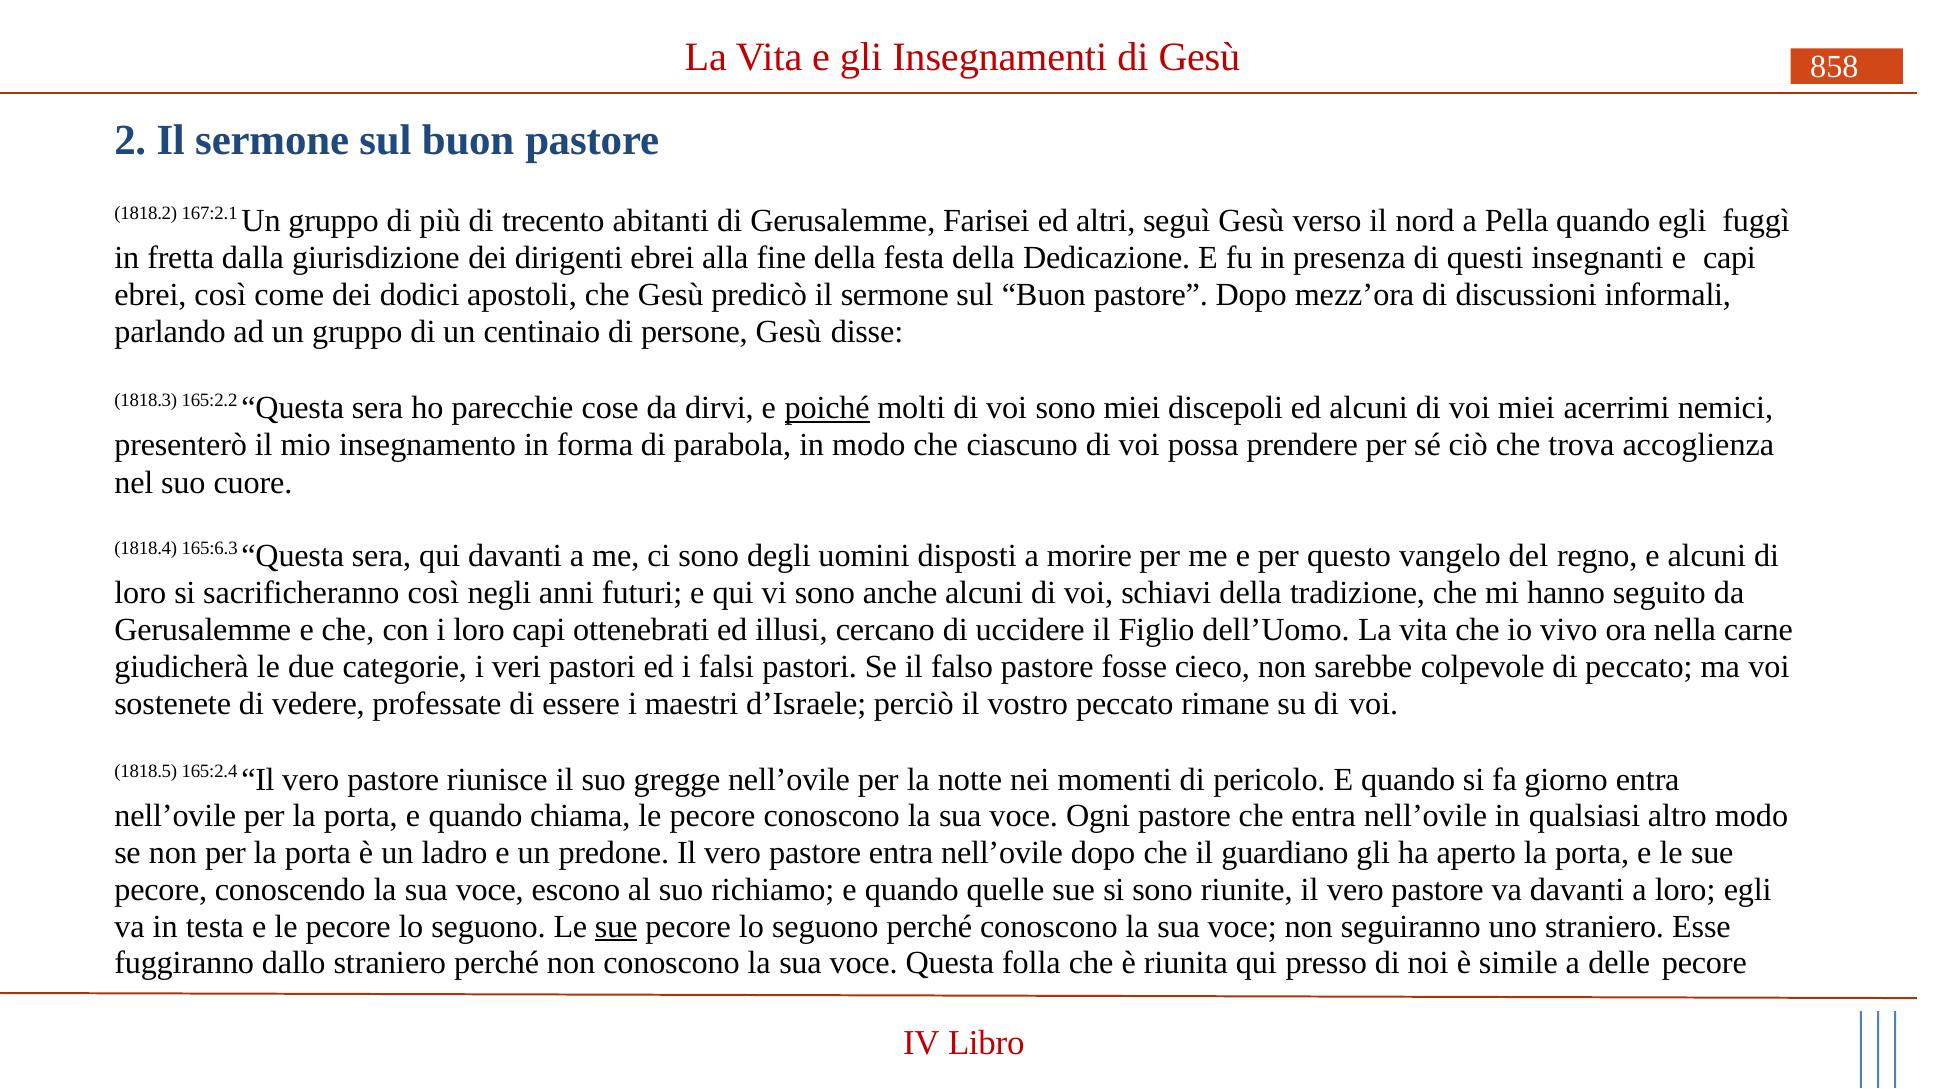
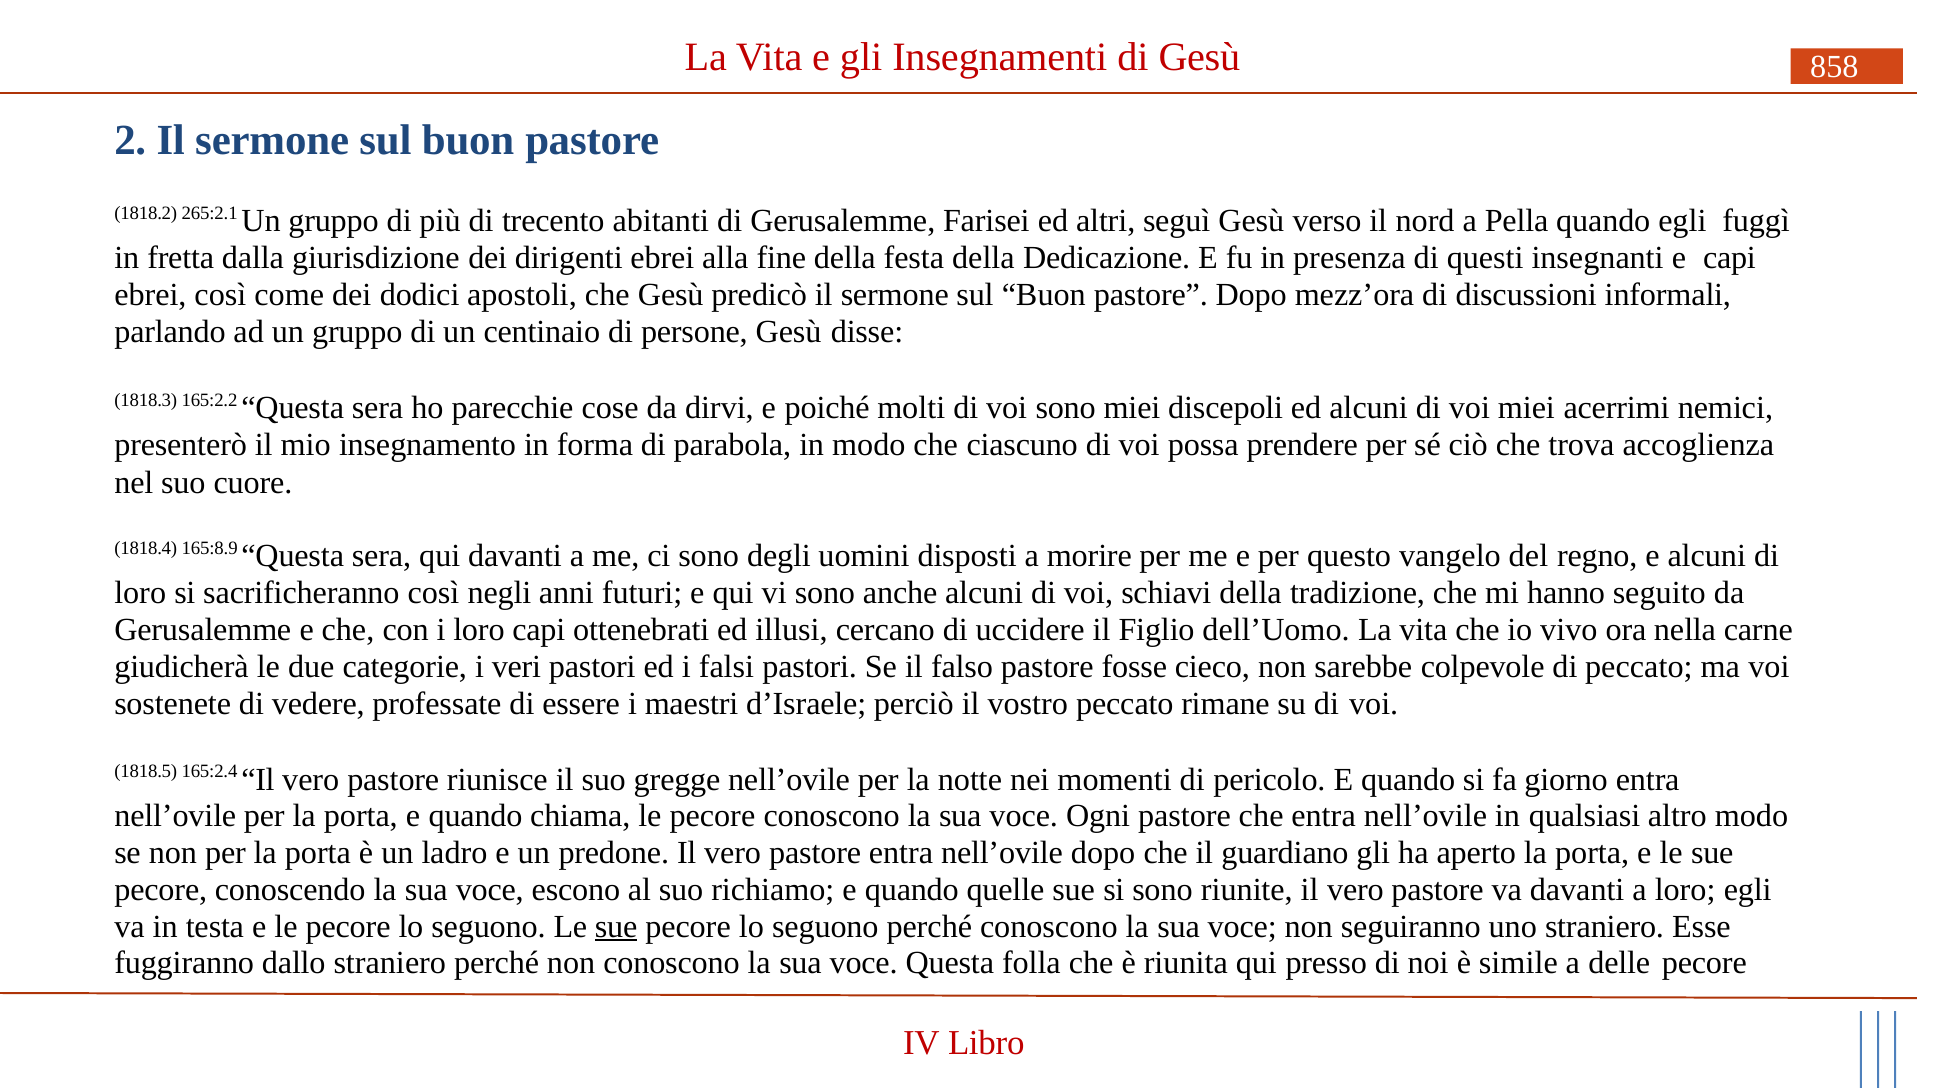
167:2.1: 167:2.1 -> 265:2.1
poiché underline: present -> none
165:6.3: 165:6.3 -> 165:8.9
